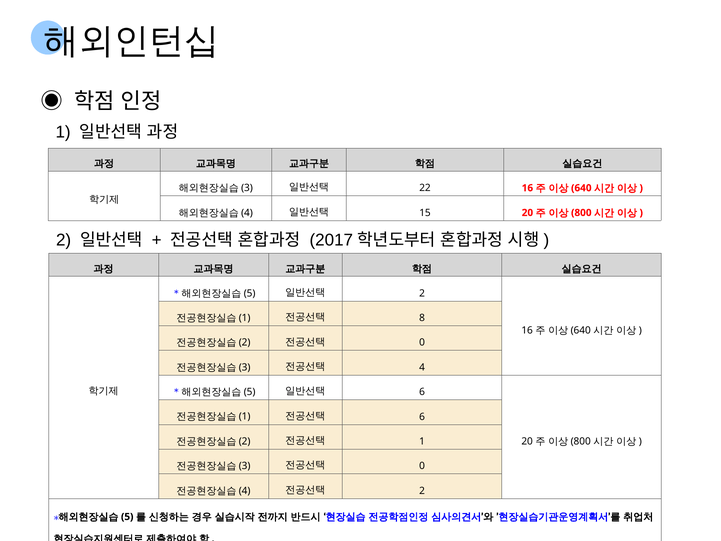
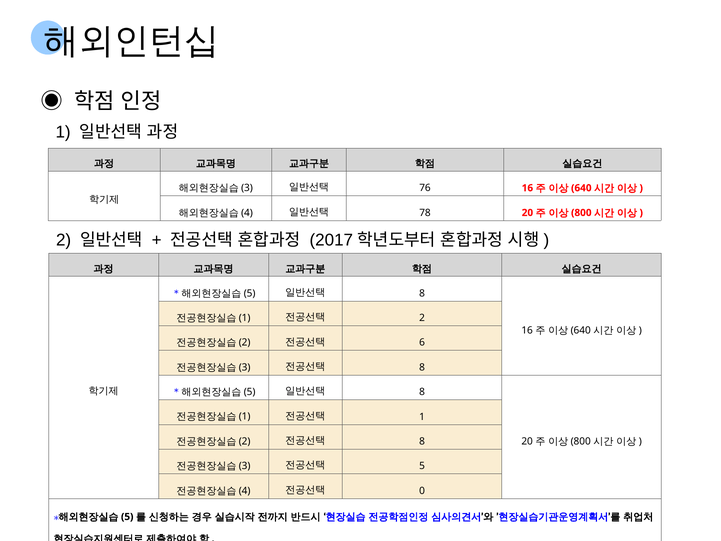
22: 22 -> 76
15: 15 -> 78
2 at (422, 293): 2 -> 8
8 at (422, 318): 8 -> 2
0 at (422, 343): 0 -> 6
4 at (422, 367): 4 -> 8
6 at (422, 392): 6 -> 8
6 at (422, 417): 6 -> 1
1 at (422, 441): 1 -> 8
0 at (422, 466): 0 -> 5
2 at (422, 491): 2 -> 0
